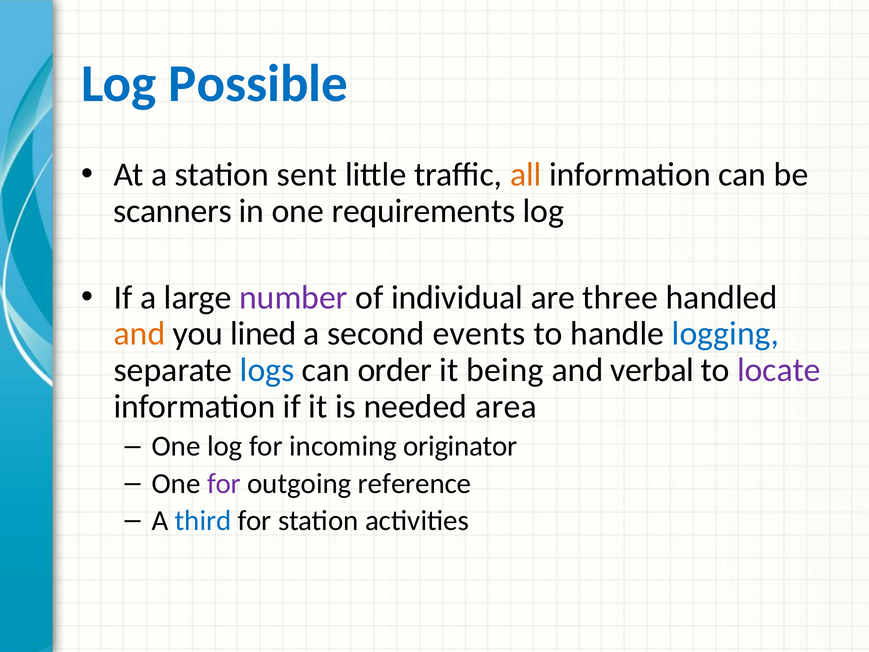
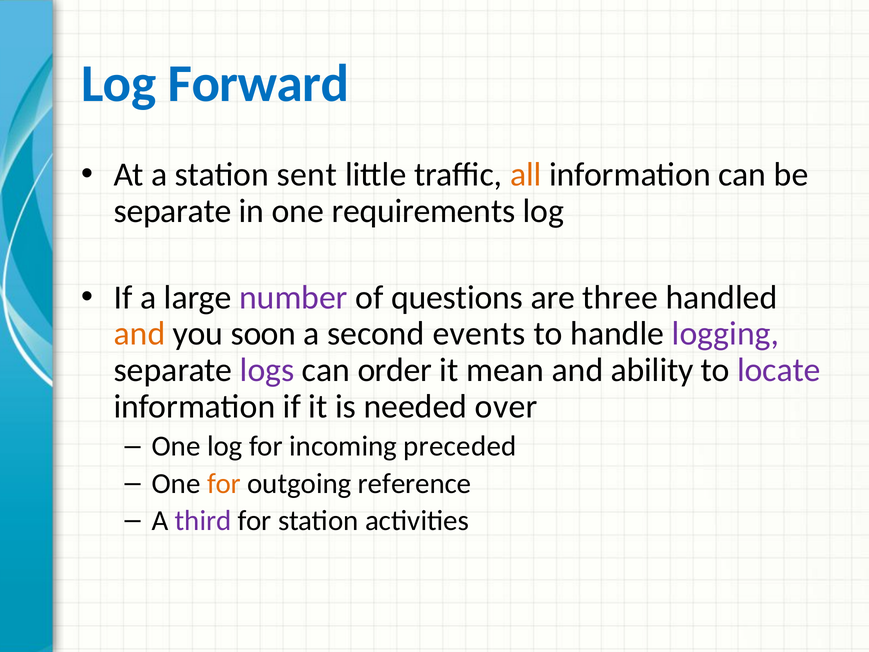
Possible: Possible -> Forward
scanners at (173, 211): scanners -> separate
individual: individual -> questions
lined: lined -> soon
logging colour: blue -> purple
logs colour: blue -> purple
being: being -> mean
verbal: verbal -> ability
area: area -> over
originator: originator -> preceded
for at (224, 483) colour: purple -> orange
third colour: blue -> purple
